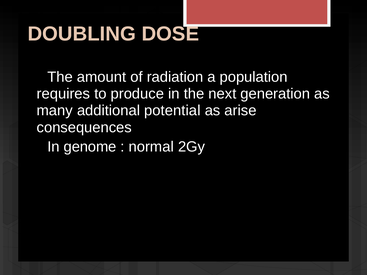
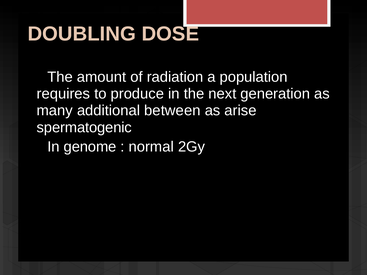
potential: potential -> between
consequences: consequences -> spermatogenic
